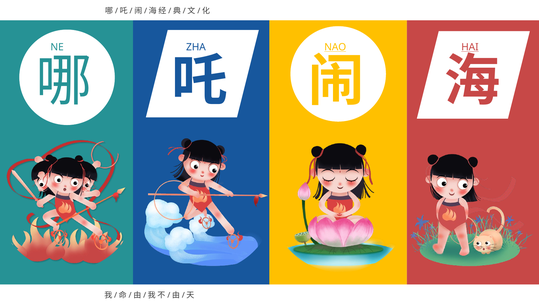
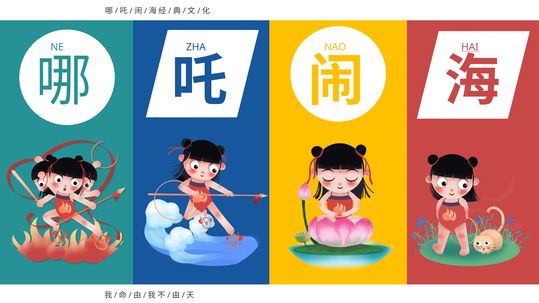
NAO underline: present -> none
